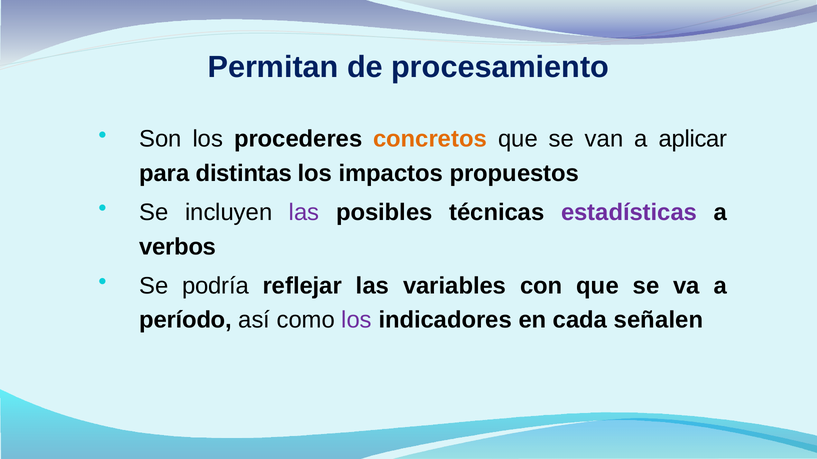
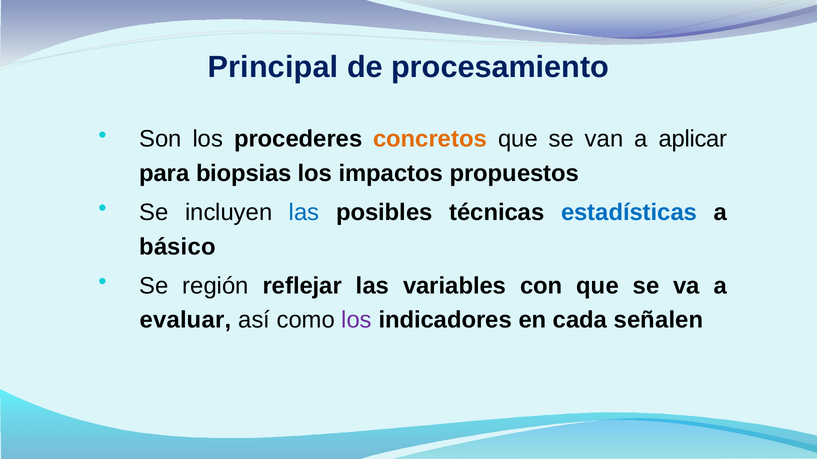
Permitan: Permitan -> Principal
distintas: distintas -> biopsias
las at (304, 213) colour: purple -> blue
estadísticas colour: purple -> blue
verbos: verbos -> básico
podría: podría -> región
período: período -> evaluar
